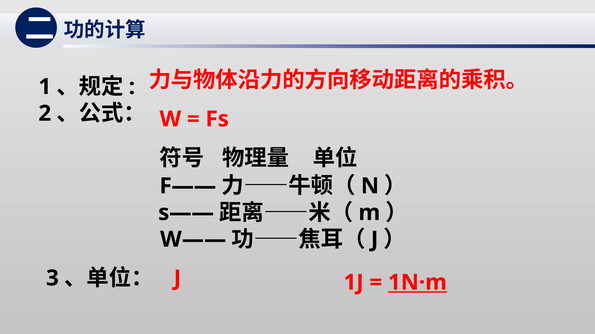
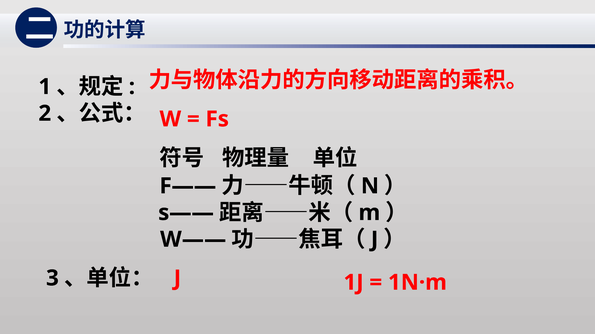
1N·m underline: present -> none
